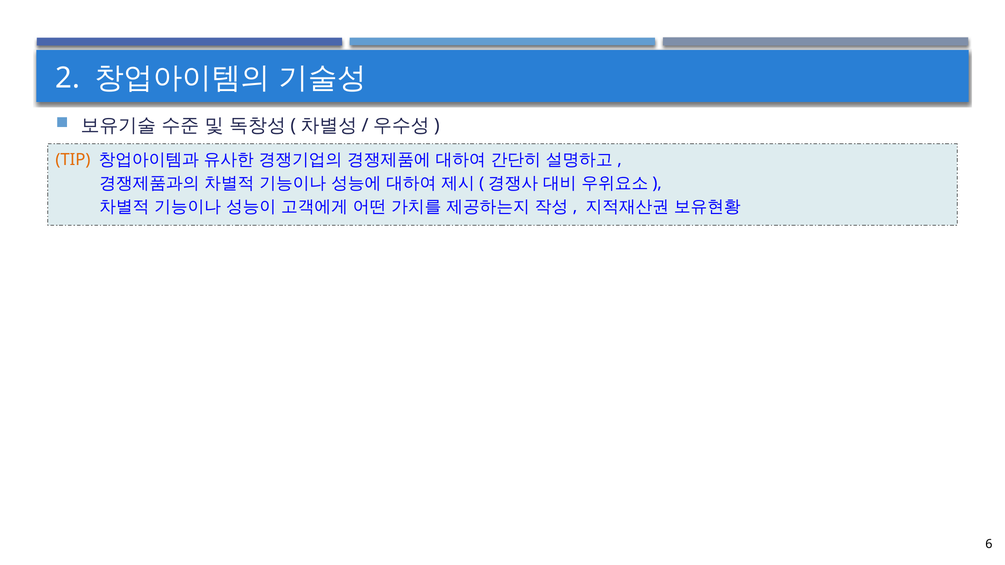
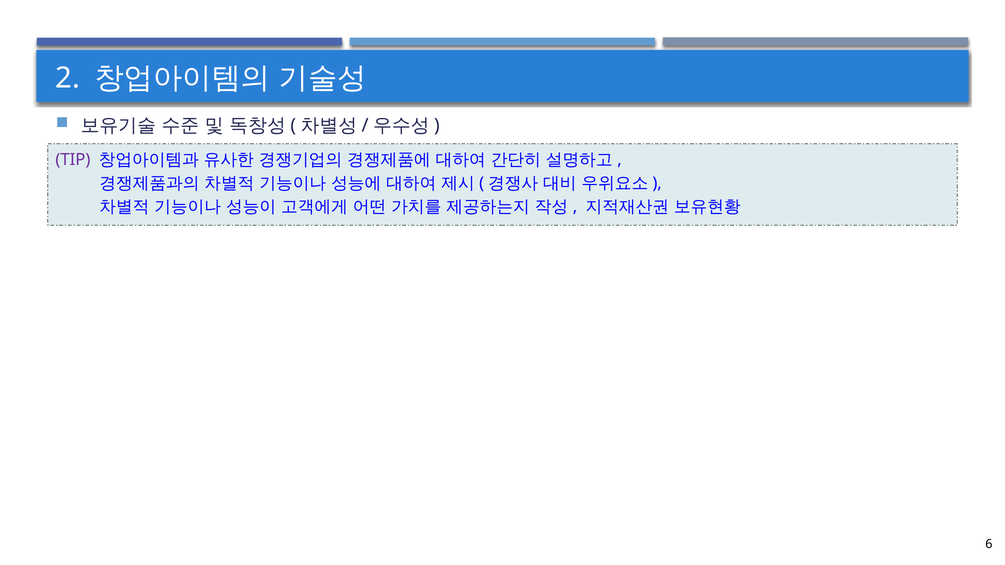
TIP colour: orange -> purple
